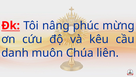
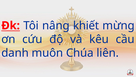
phúc: phúc -> khiết
